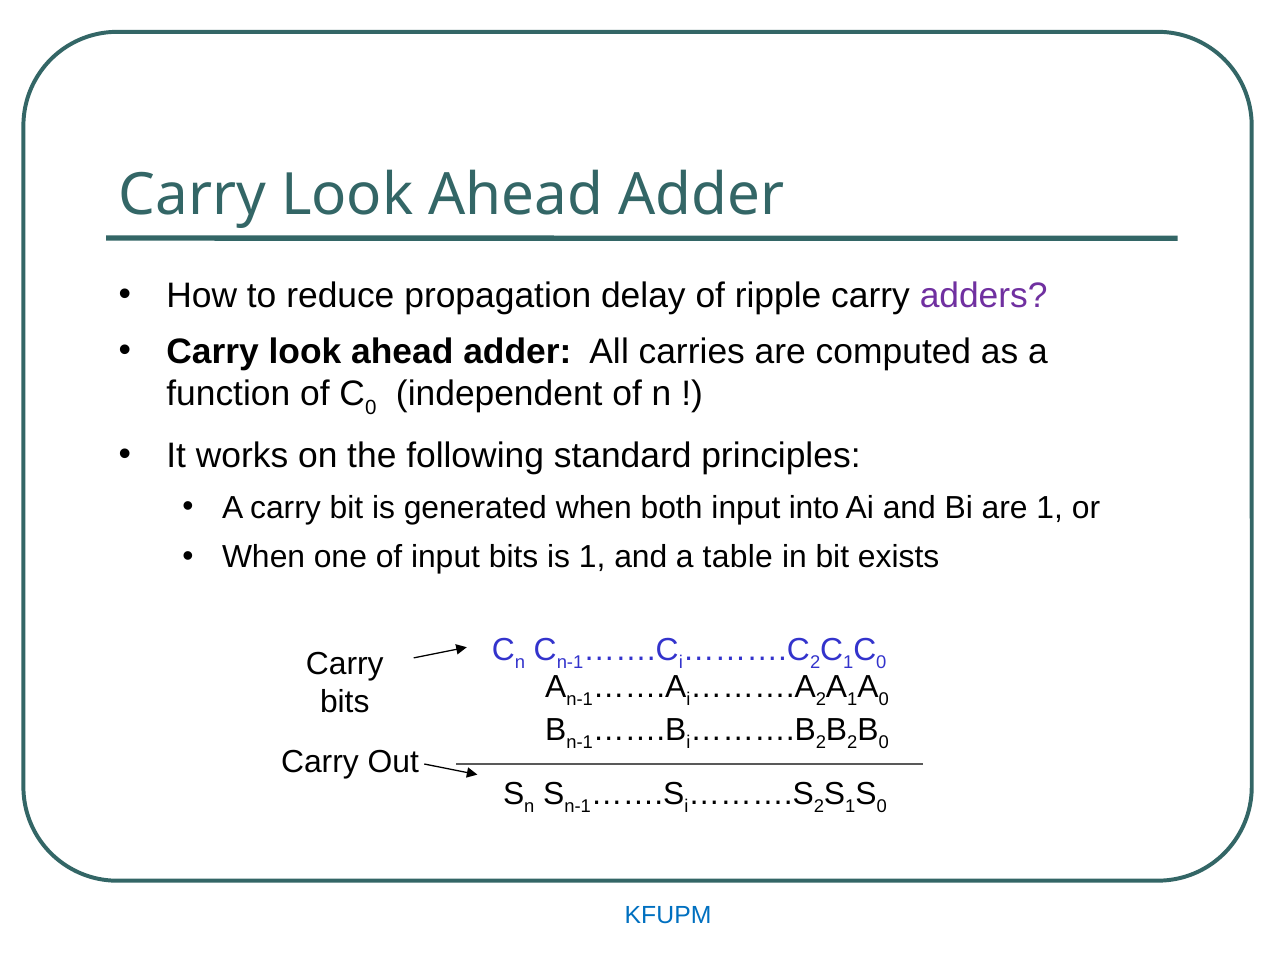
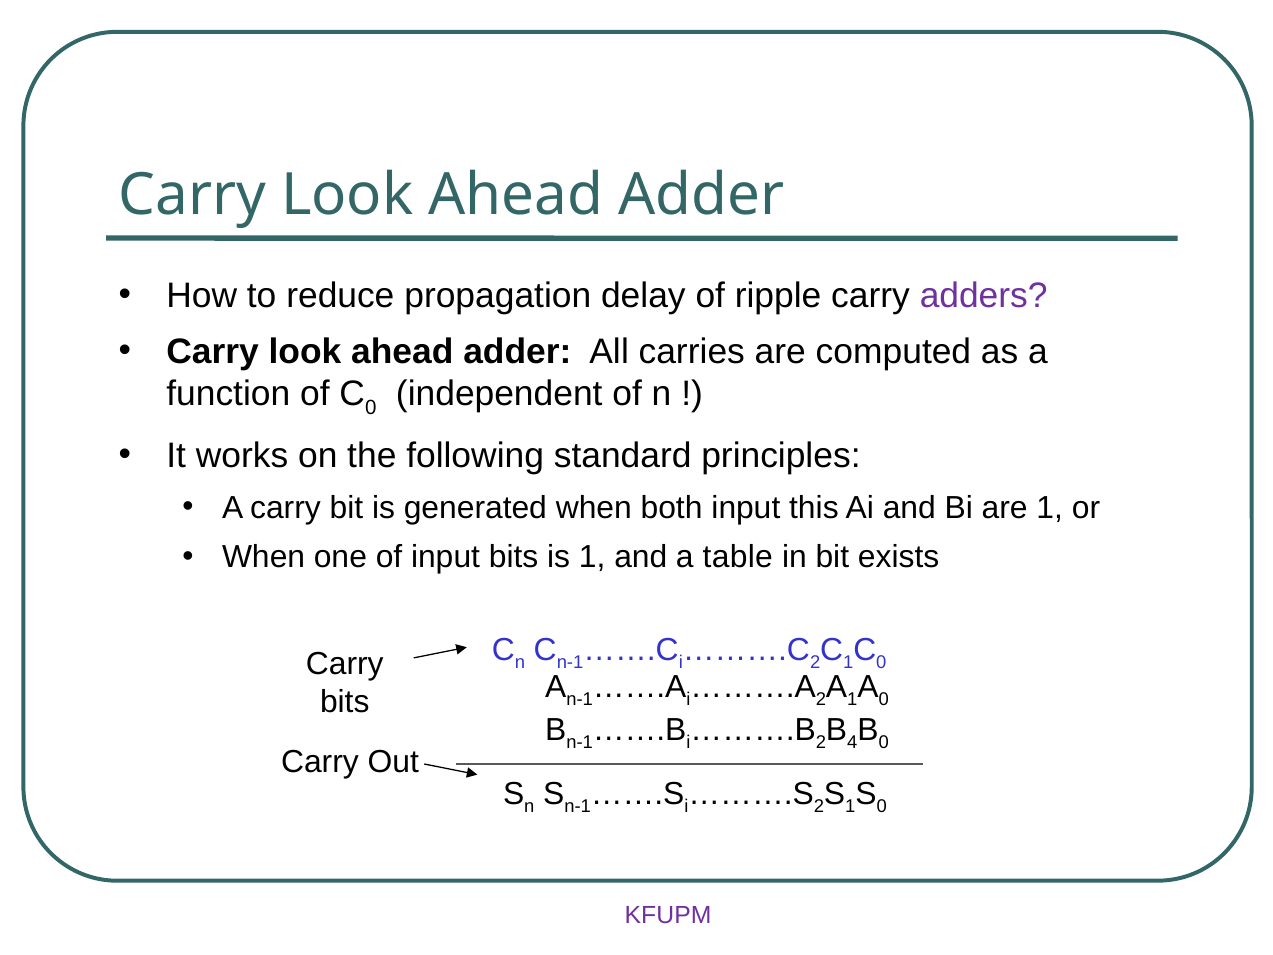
into: into -> this
2 at (852, 742): 2 -> 4
KFUPM colour: blue -> purple
